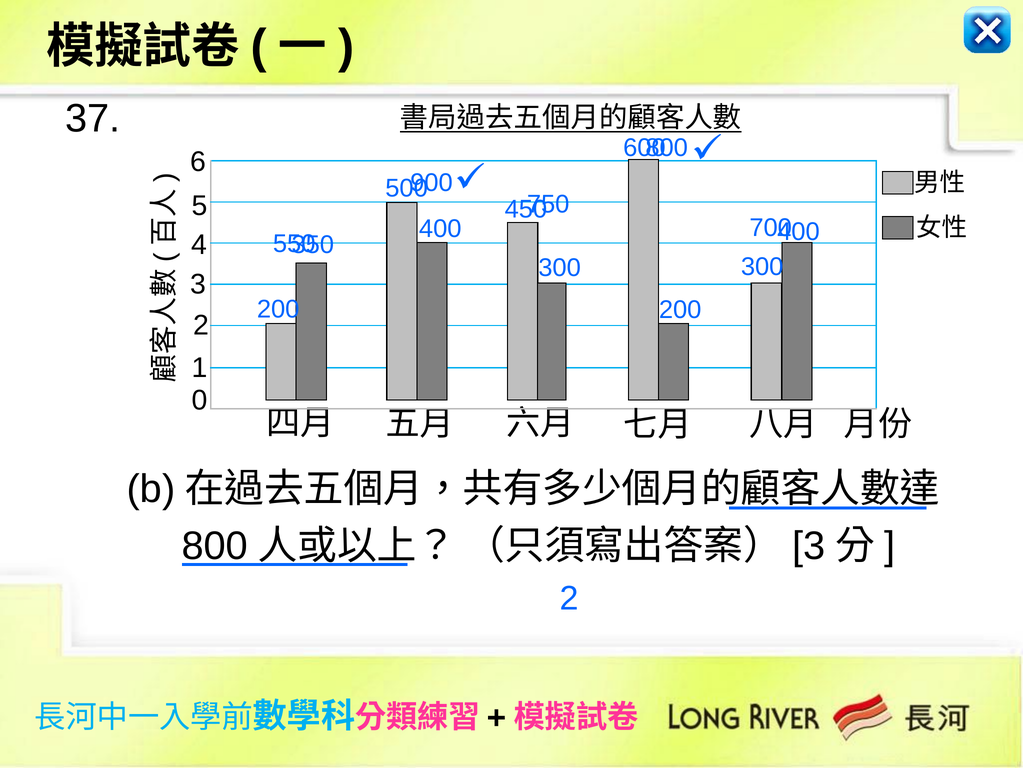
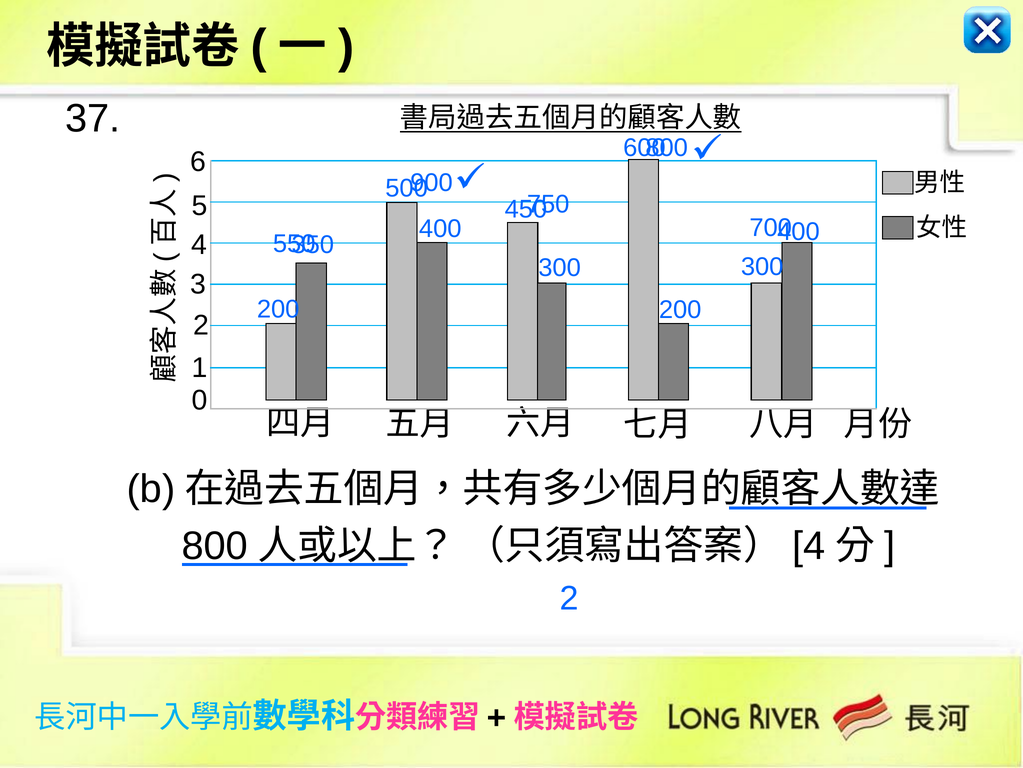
3 at (809, 546): 3 -> 4
